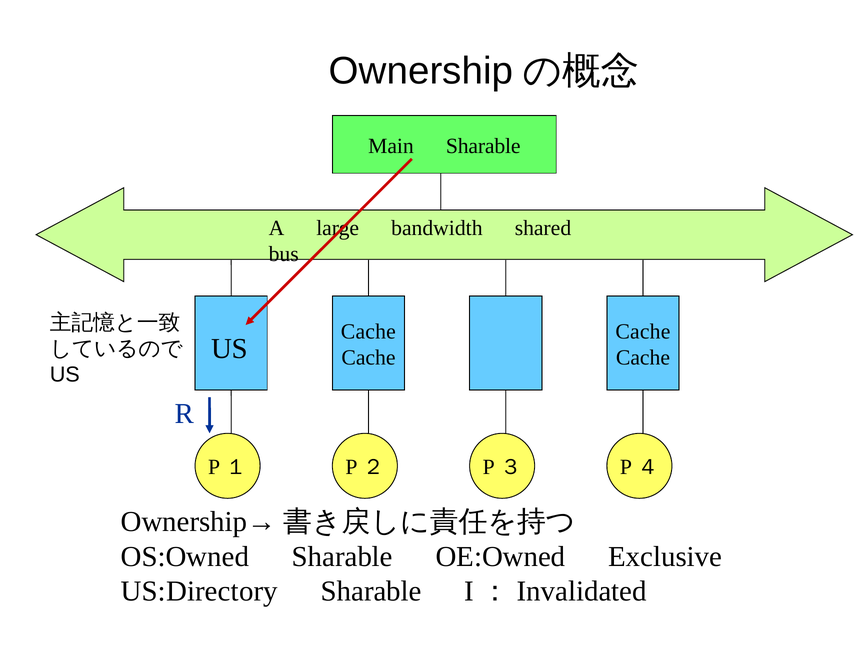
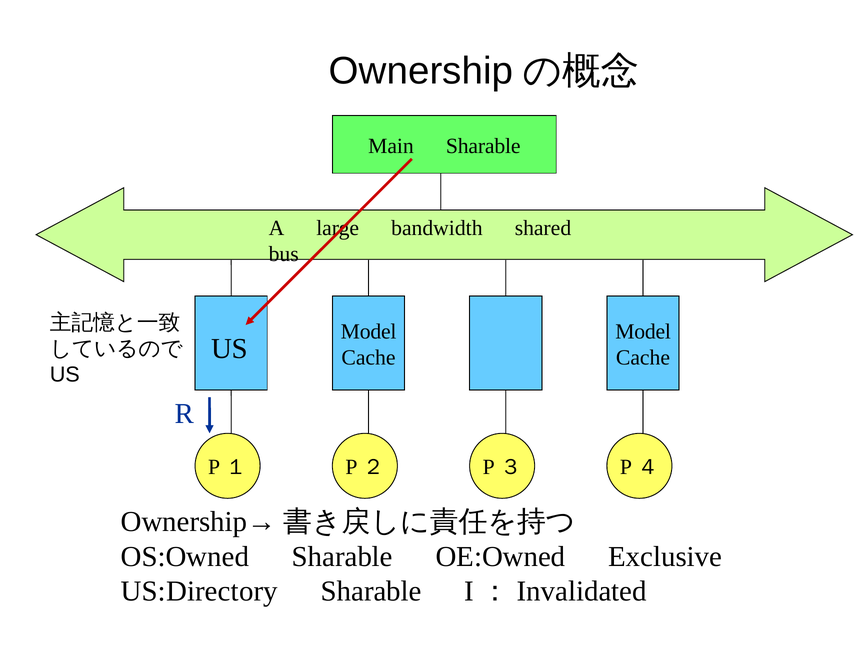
Cache at (368, 332): Cache -> Model
Cache at (643, 332): Cache -> Model
